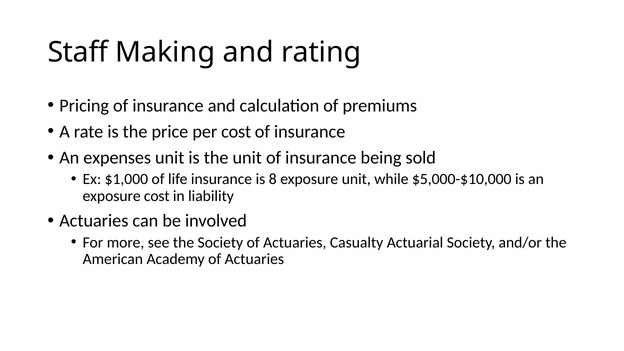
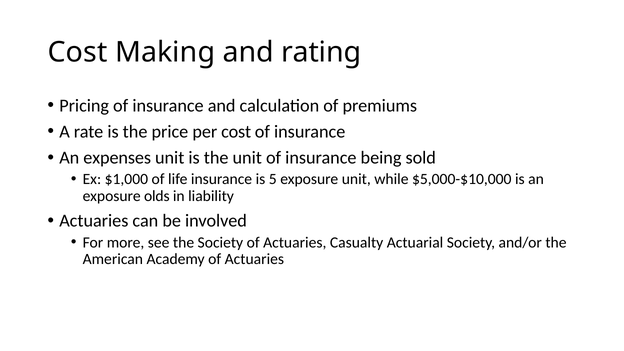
Staff at (78, 52): Staff -> Cost
8: 8 -> 5
exposure cost: cost -> olds
